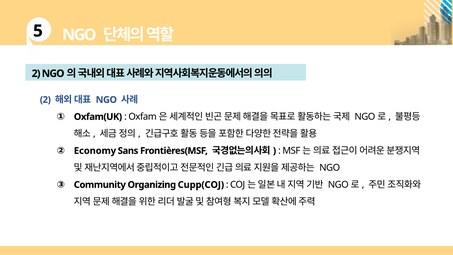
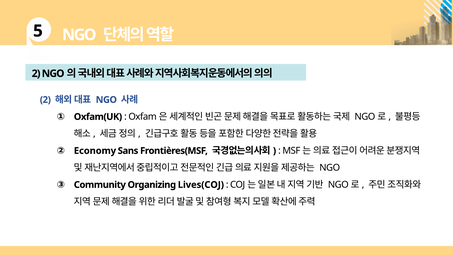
Cupp(COJ: Cupp(COJ -> Lives(COJ
